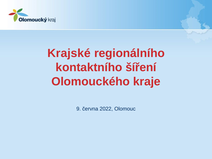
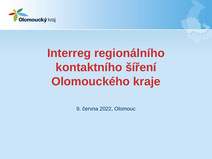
Krajské: Krajské -> Interreg
